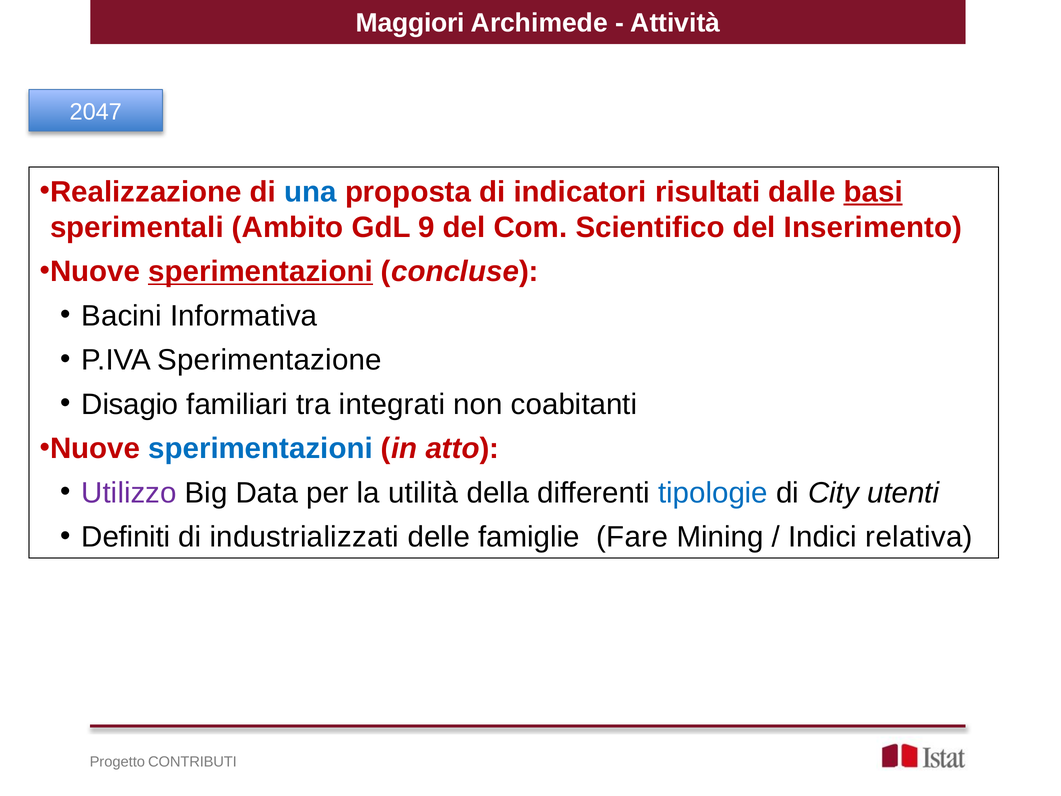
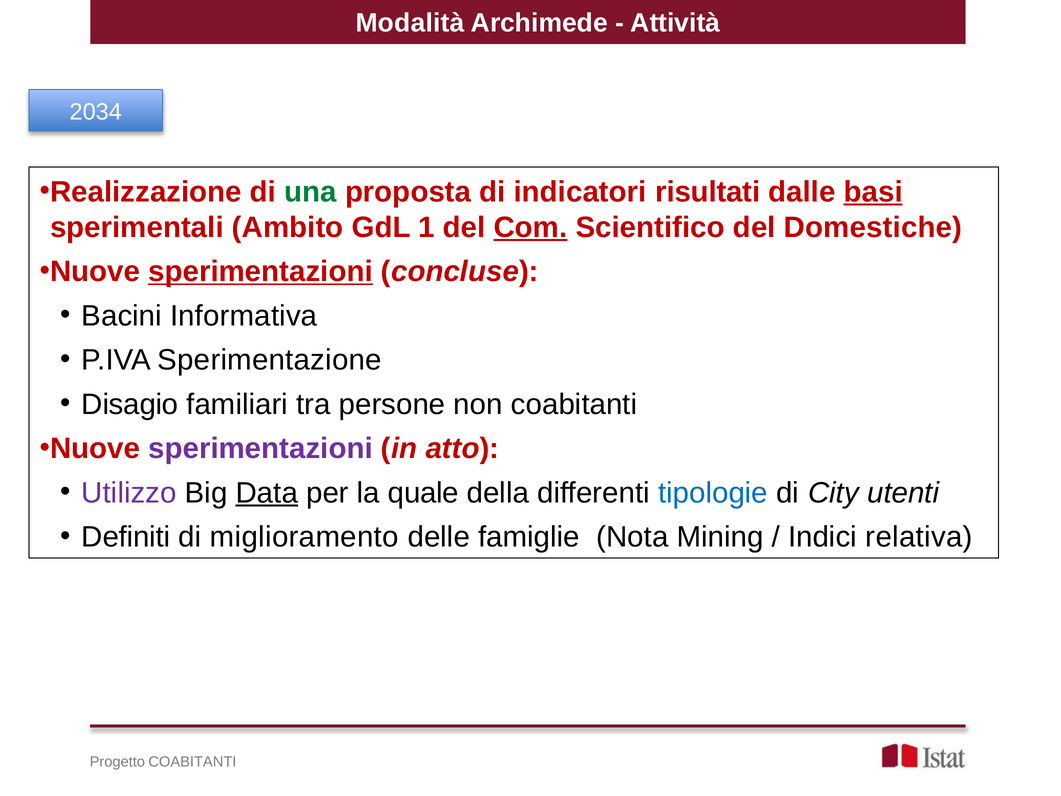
Maggiori: Maggiori -> Modalità
2047: 2047 -> 2034
una colour: blue -> green
9: 9 -> 1
Com underline: none -> present
Inserimento: Inserimento -> Domestiche
integrati: integrati -> persone
sperimentazioni at (260, 448) colour: blue -> purple
Data underline: none -> present
utilità: utilità -> quale
industrializzati: industrializzati -> miglioramento
Fare: Fare -> Nota
Progetto CONTRIBUTI: CONTRIBUTI -> COABITANTI
